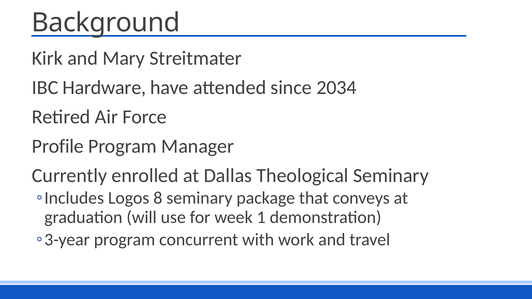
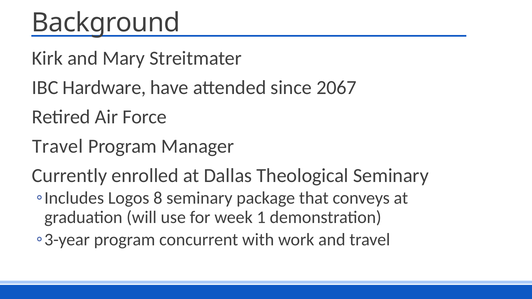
2034: 2034 -> 2067
Profile at (58, 146): Profile -> Travel
